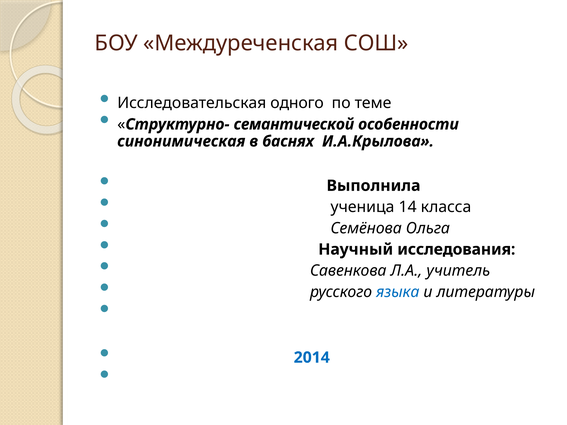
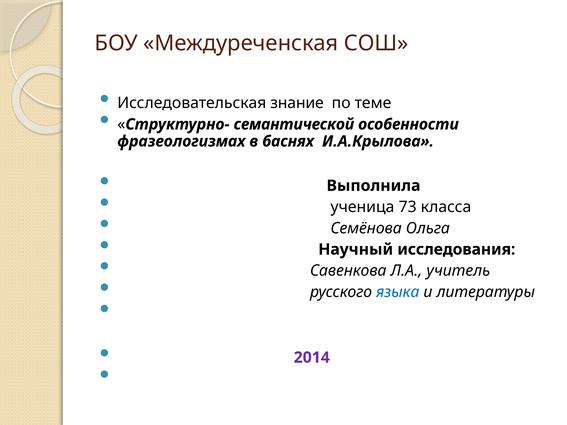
одного: одного -> знание
синонимическая: синонимическая -> фразеологизмах
14: 14 -> 73
2014 colour: blue -> purple
